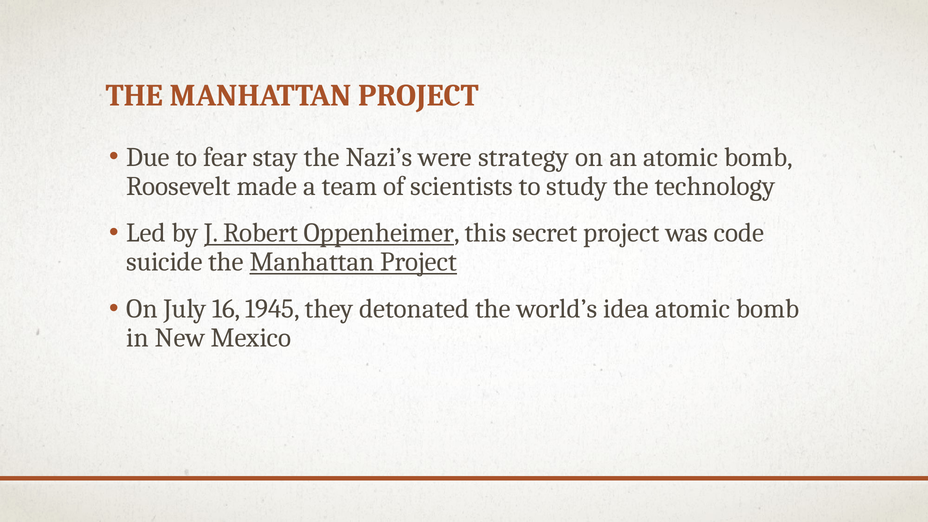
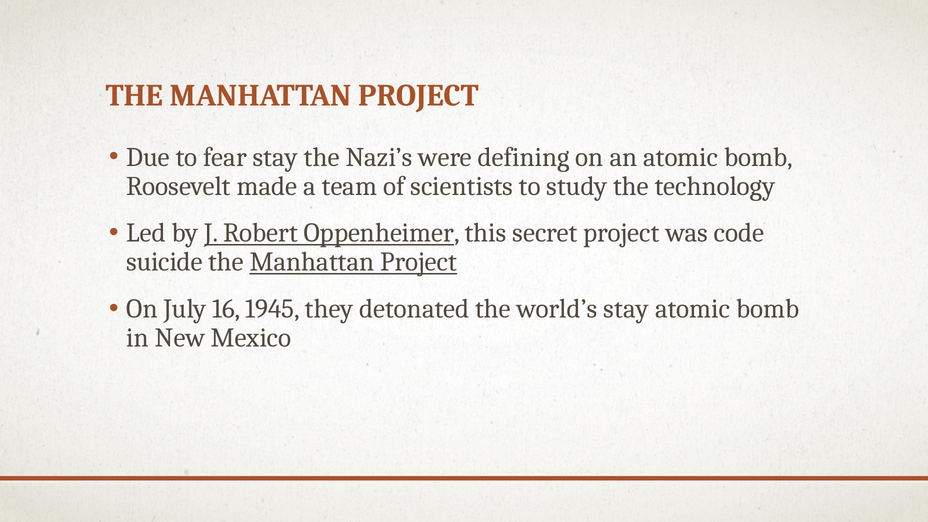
strategy: strategy -> defining
world’s idea: idea -> stay
